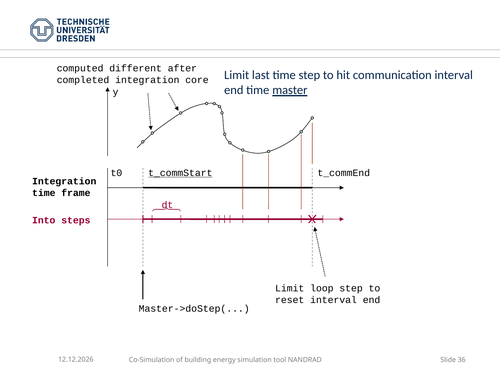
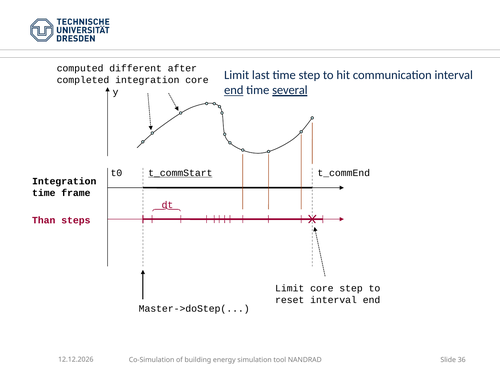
end at (234, 90) underline: none -> present
master: master -> several
Into: Into -> Than
Limit loop: loop -> core
